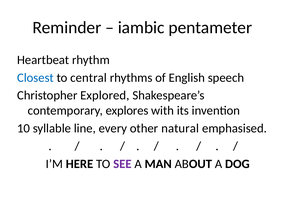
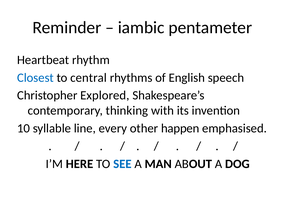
explores: explores -> thinking
natural: natural -> happen
SEE colour: purple -> blue
